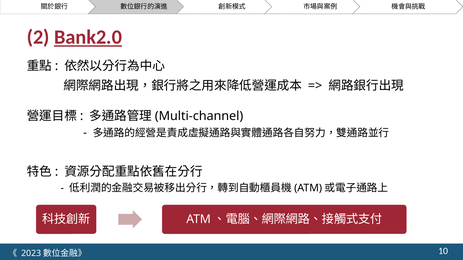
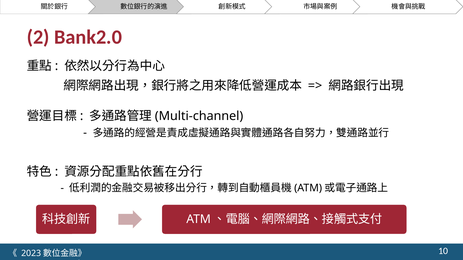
Bank2.0 underline: present -> none
